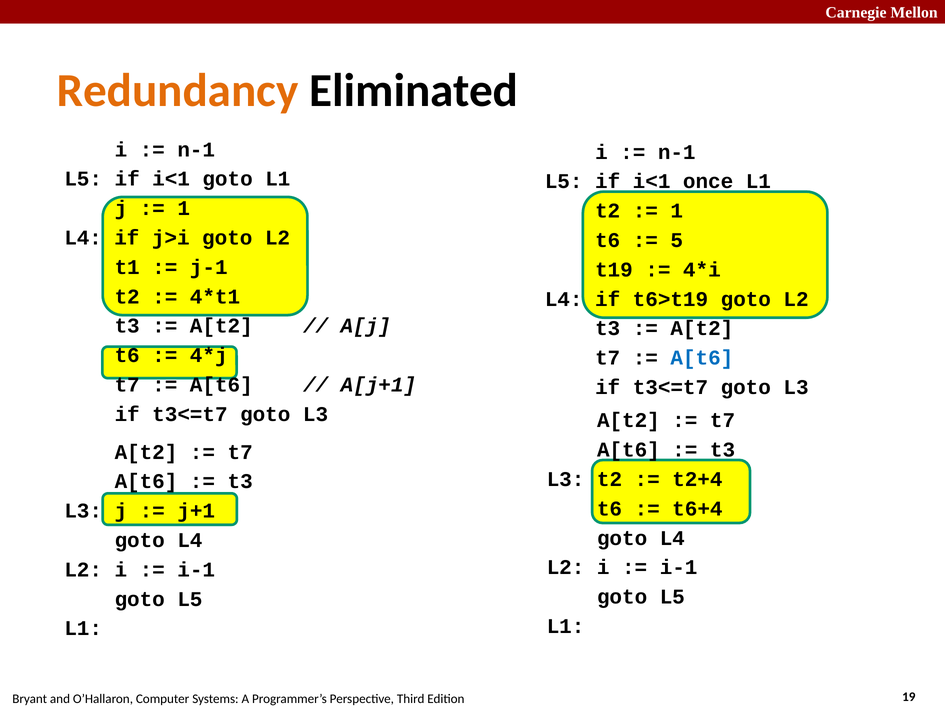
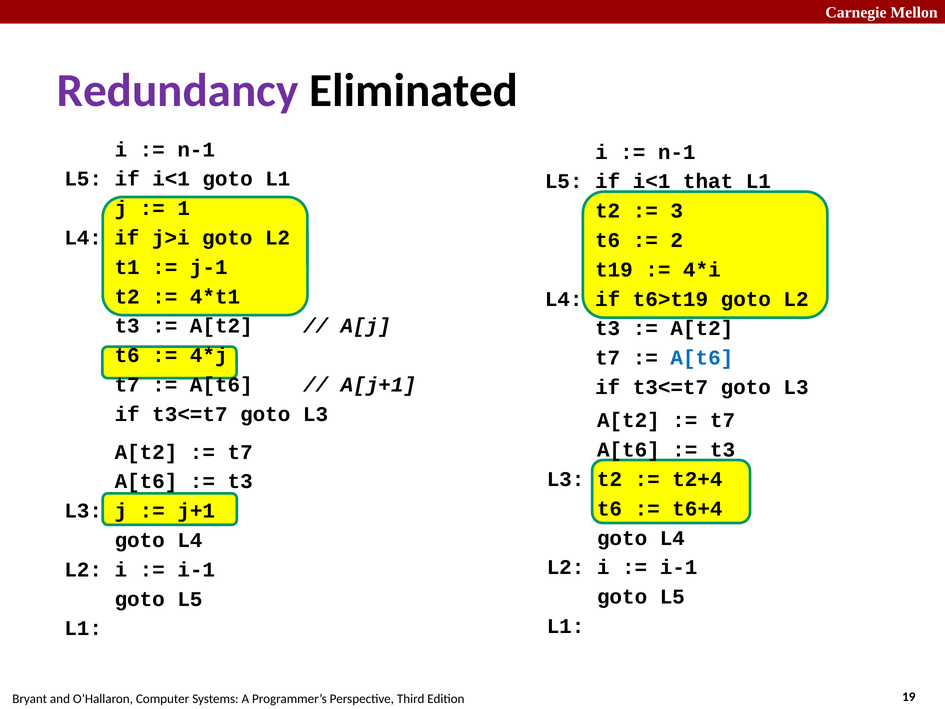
Redundancy colour: orange -> purple
once: once -> that
1 at (677, 211): 1 -> 3
5: 5 -> 2
